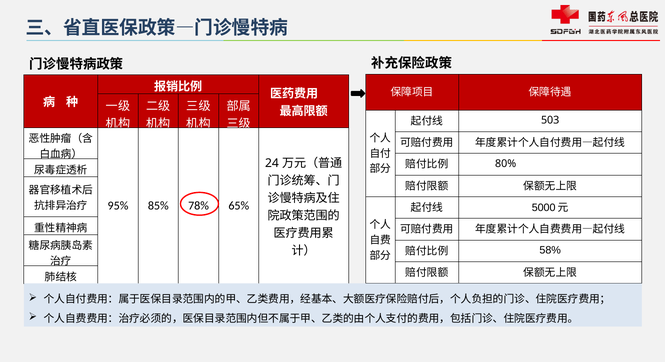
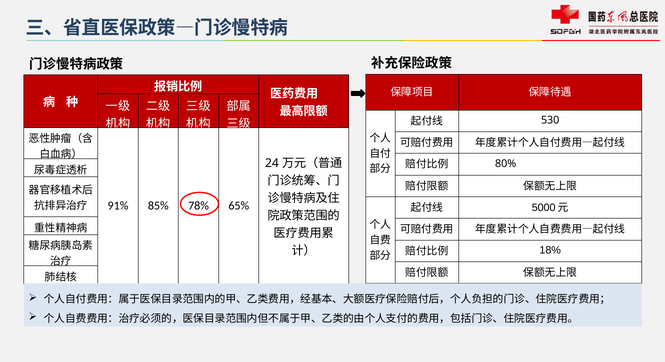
503: 503 -> 530
95%: 95% -> 91%
58%: 58% -> 18%
